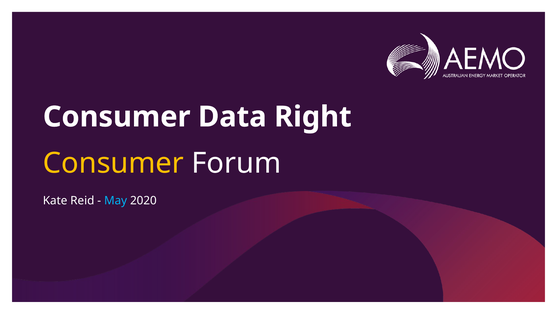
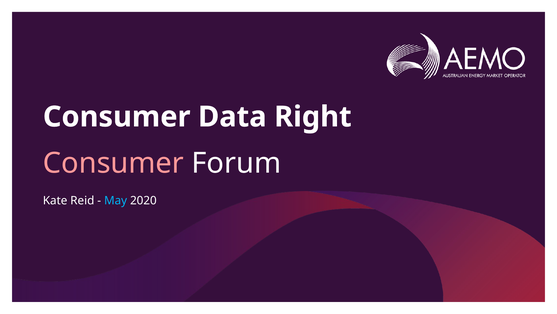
Consumer at (113, 163) colour: yellow -> pink
